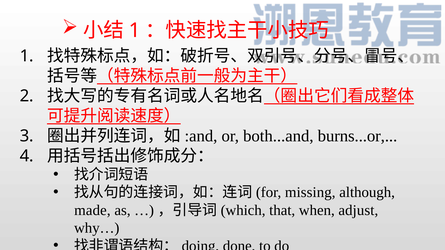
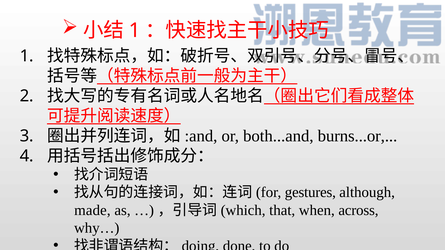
missing: missing -> gestures
adjust: adjust -> across
